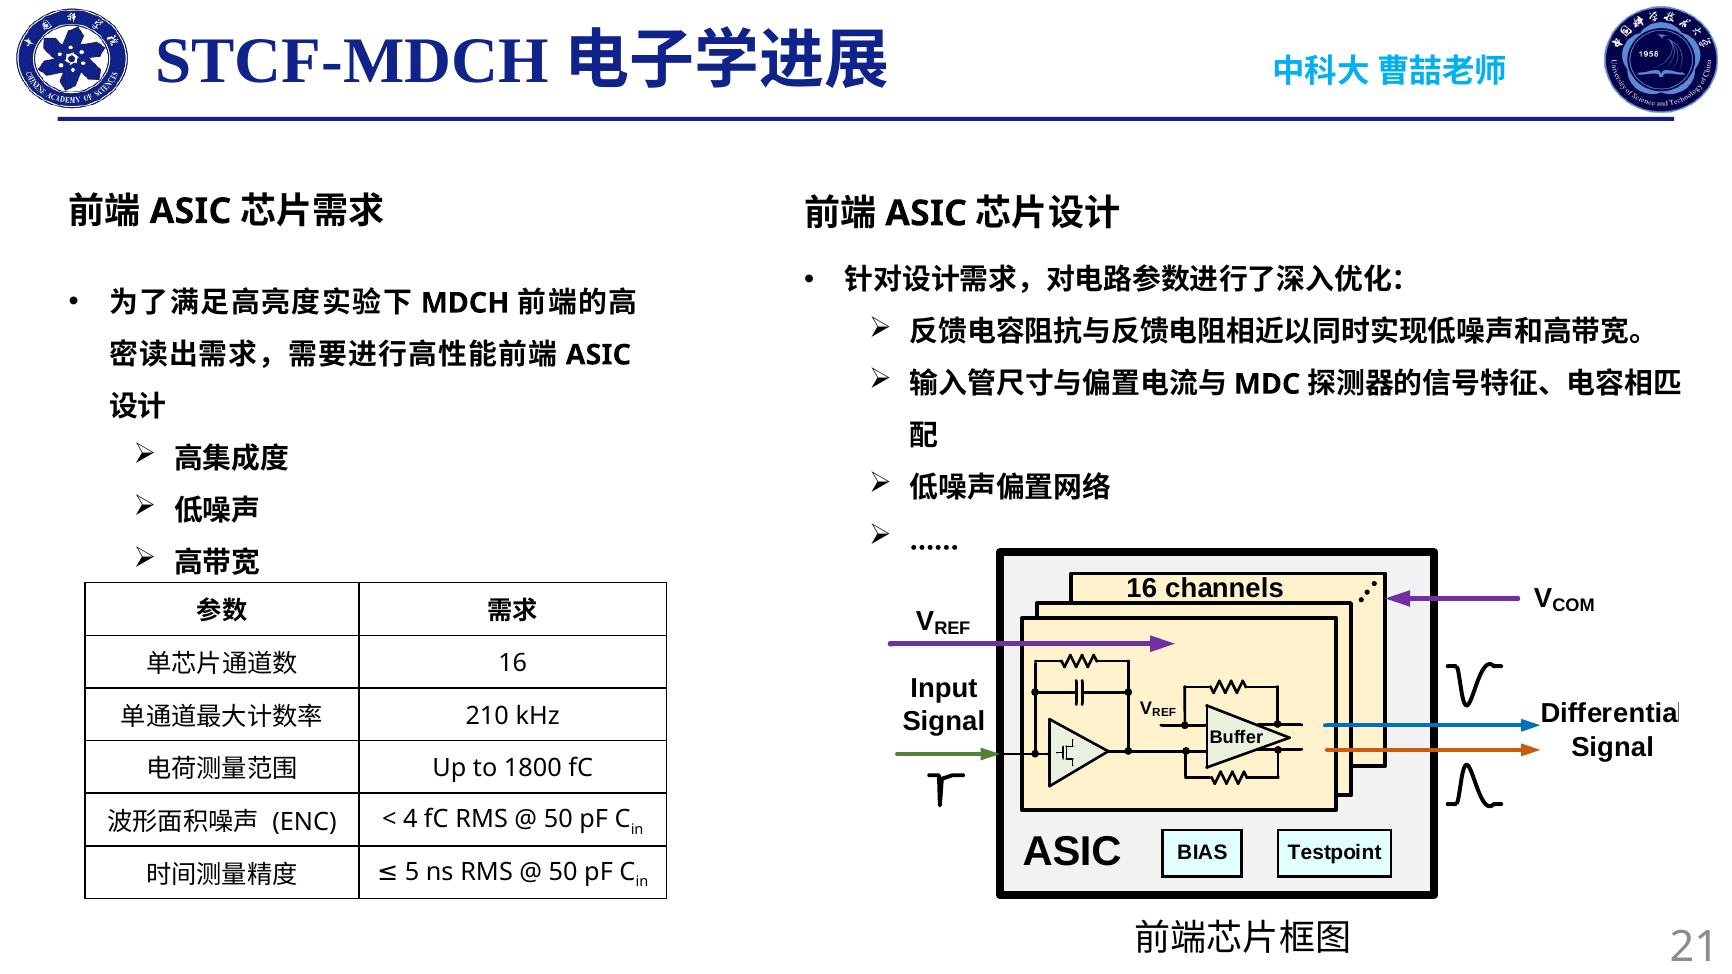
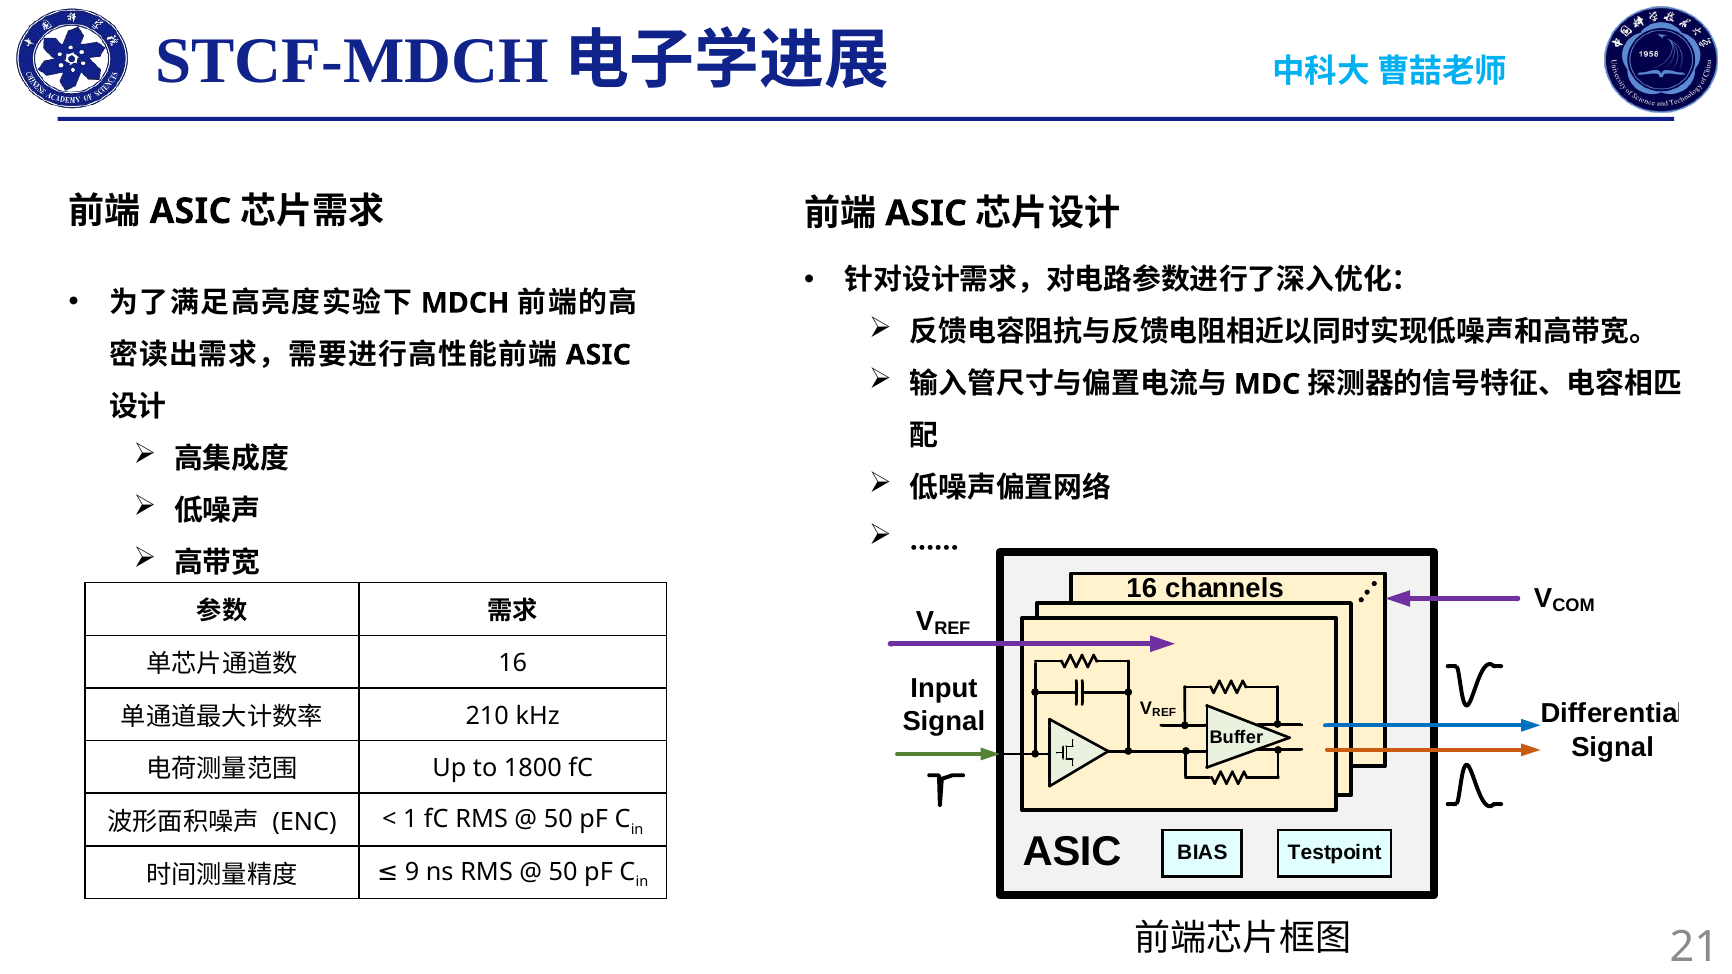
4: 4 -> 1
5: 5 -> 9
